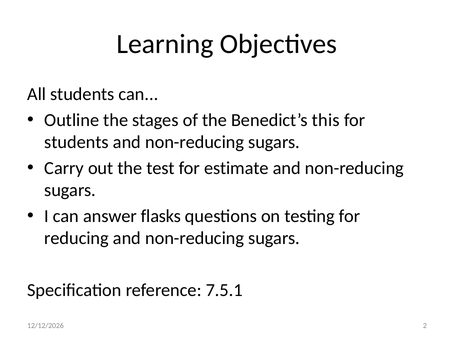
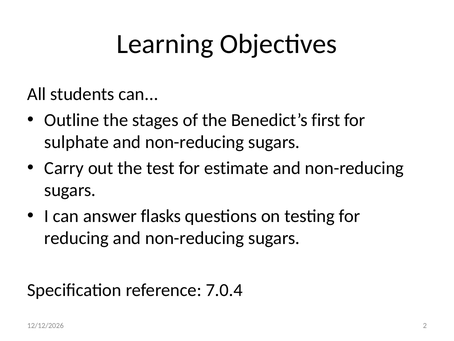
this: this -> first
students at (77, 142): students -> sulphate
7.5.1: 7.5.1 -> 7.0.4
